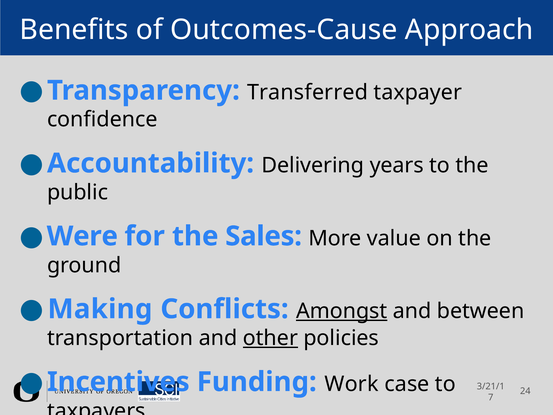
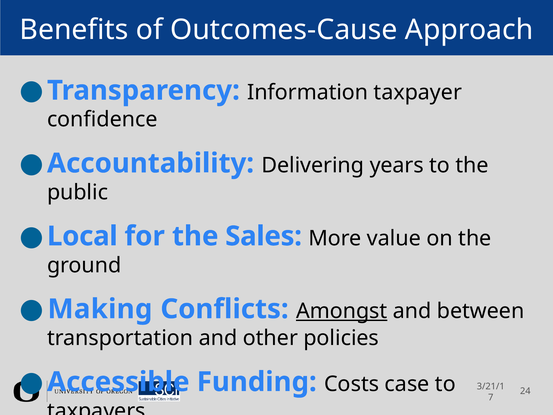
Transferred: Transferred -> Information
Were: Were -> Local
other underline: present -> none
Incentives: Incentives -> Accessible
Work: Work -> Costs
